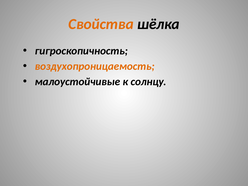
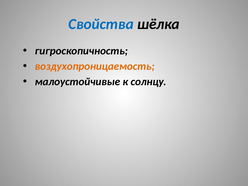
Свойства colour: orange -> blue
